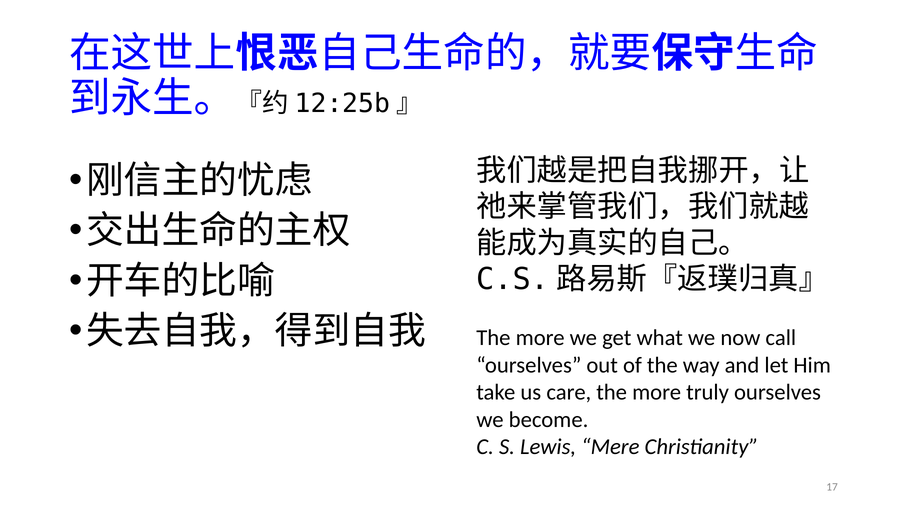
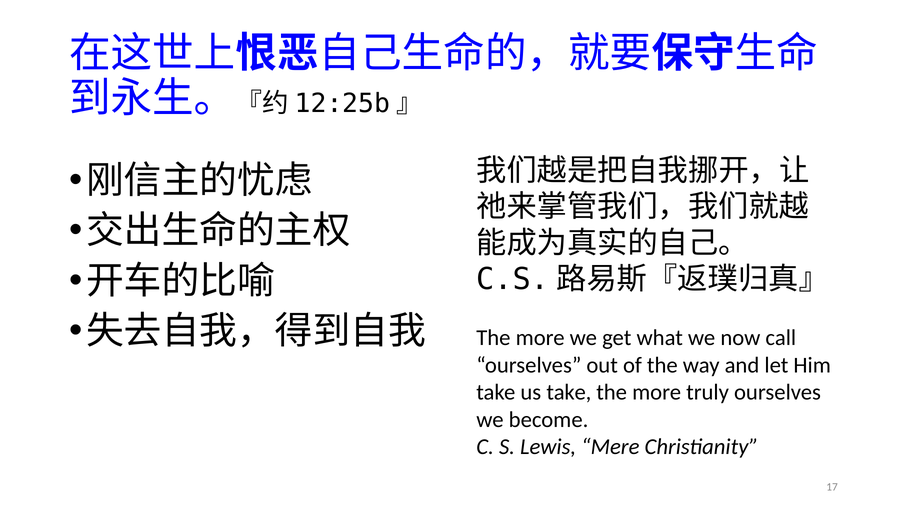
us care: care -> take
